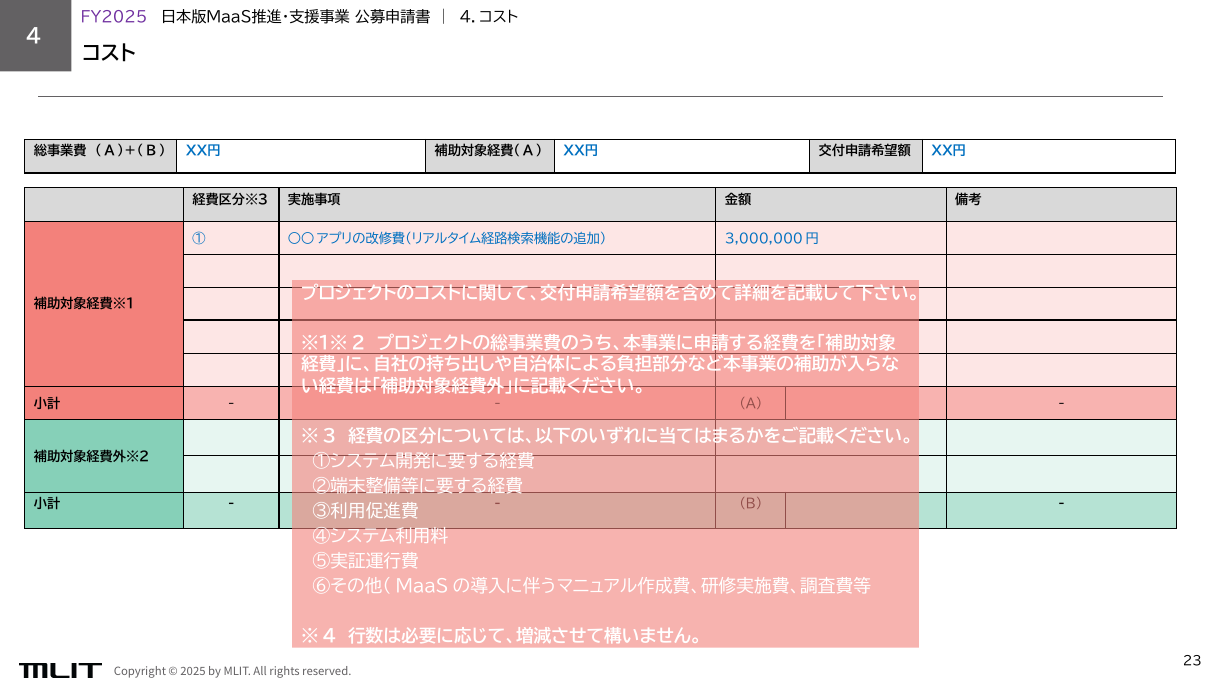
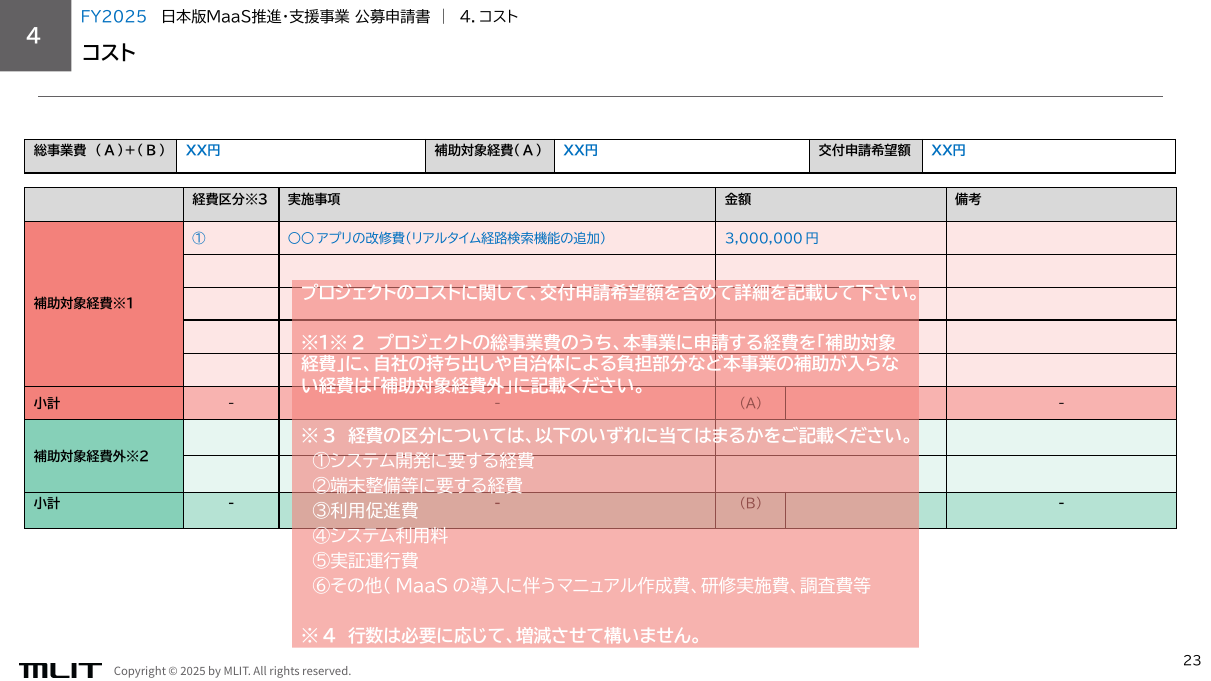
FY2025 colour: purple -> blue
